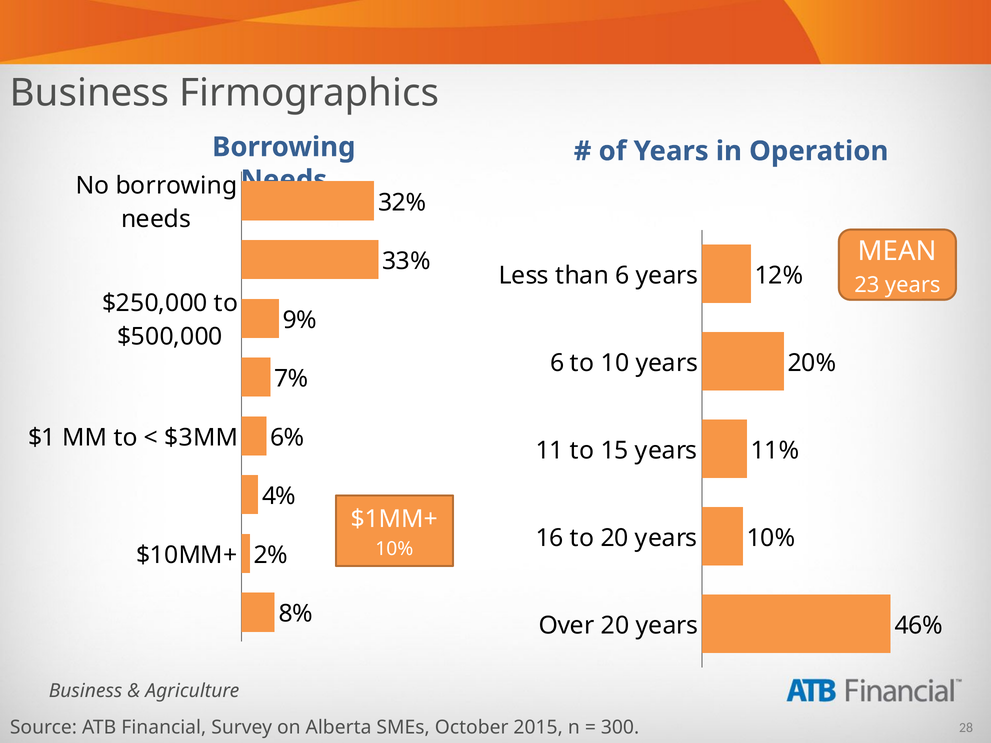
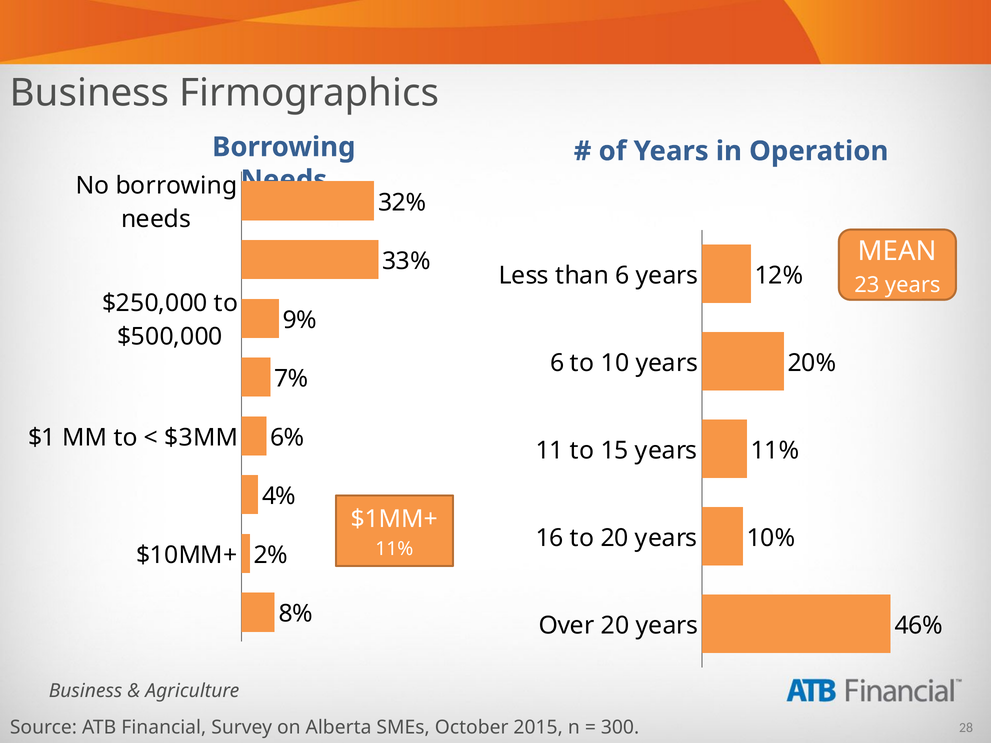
10% at (394, 549): 10% -> 11%
